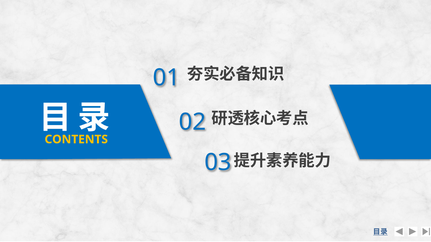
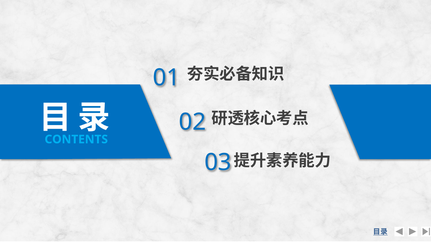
CONTENTS colour: yellow -> light blue
